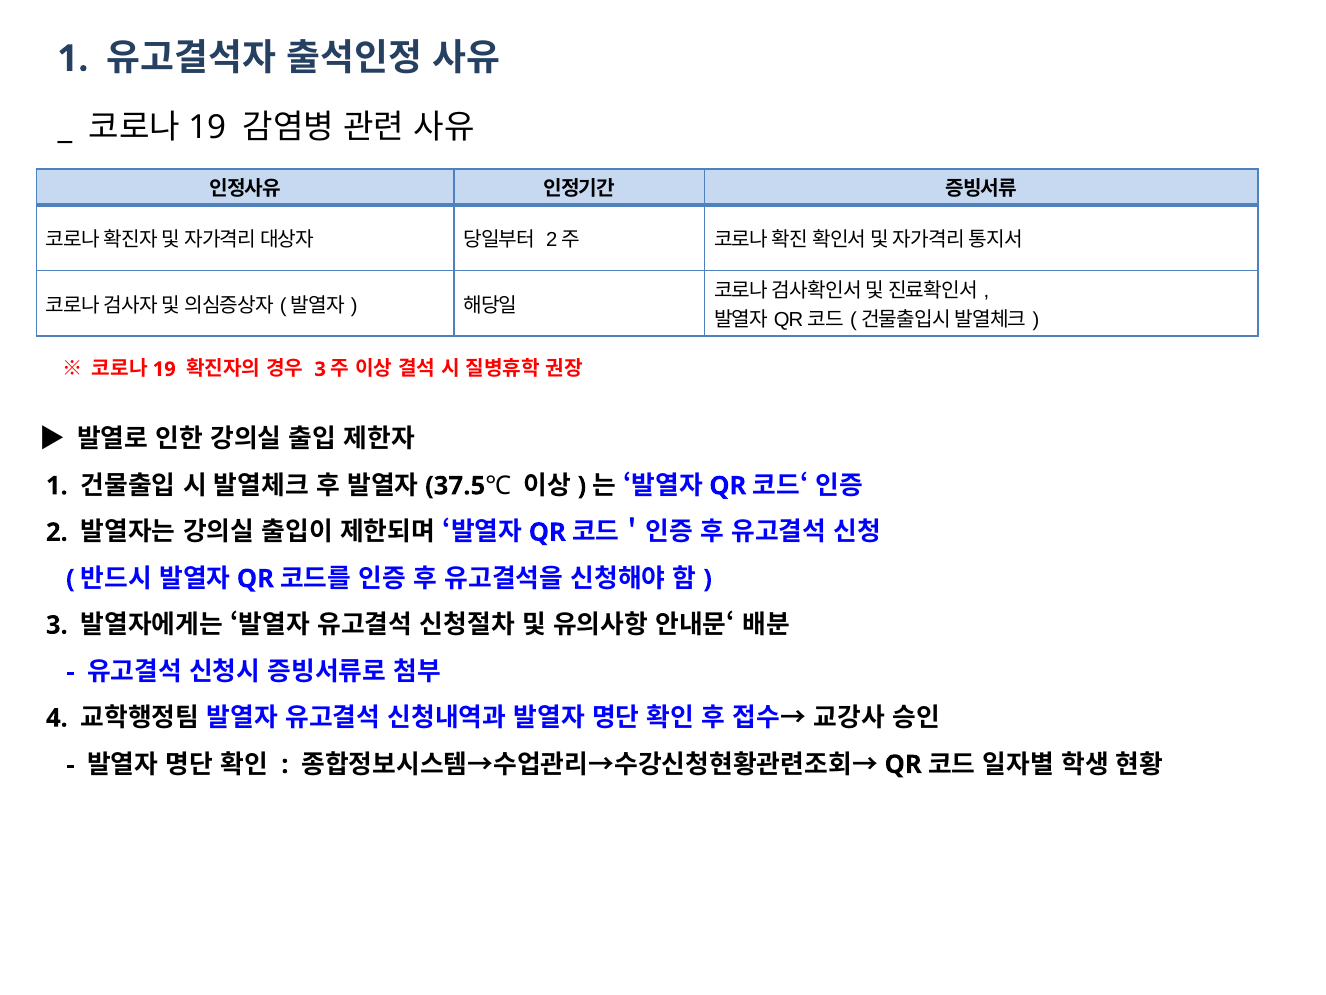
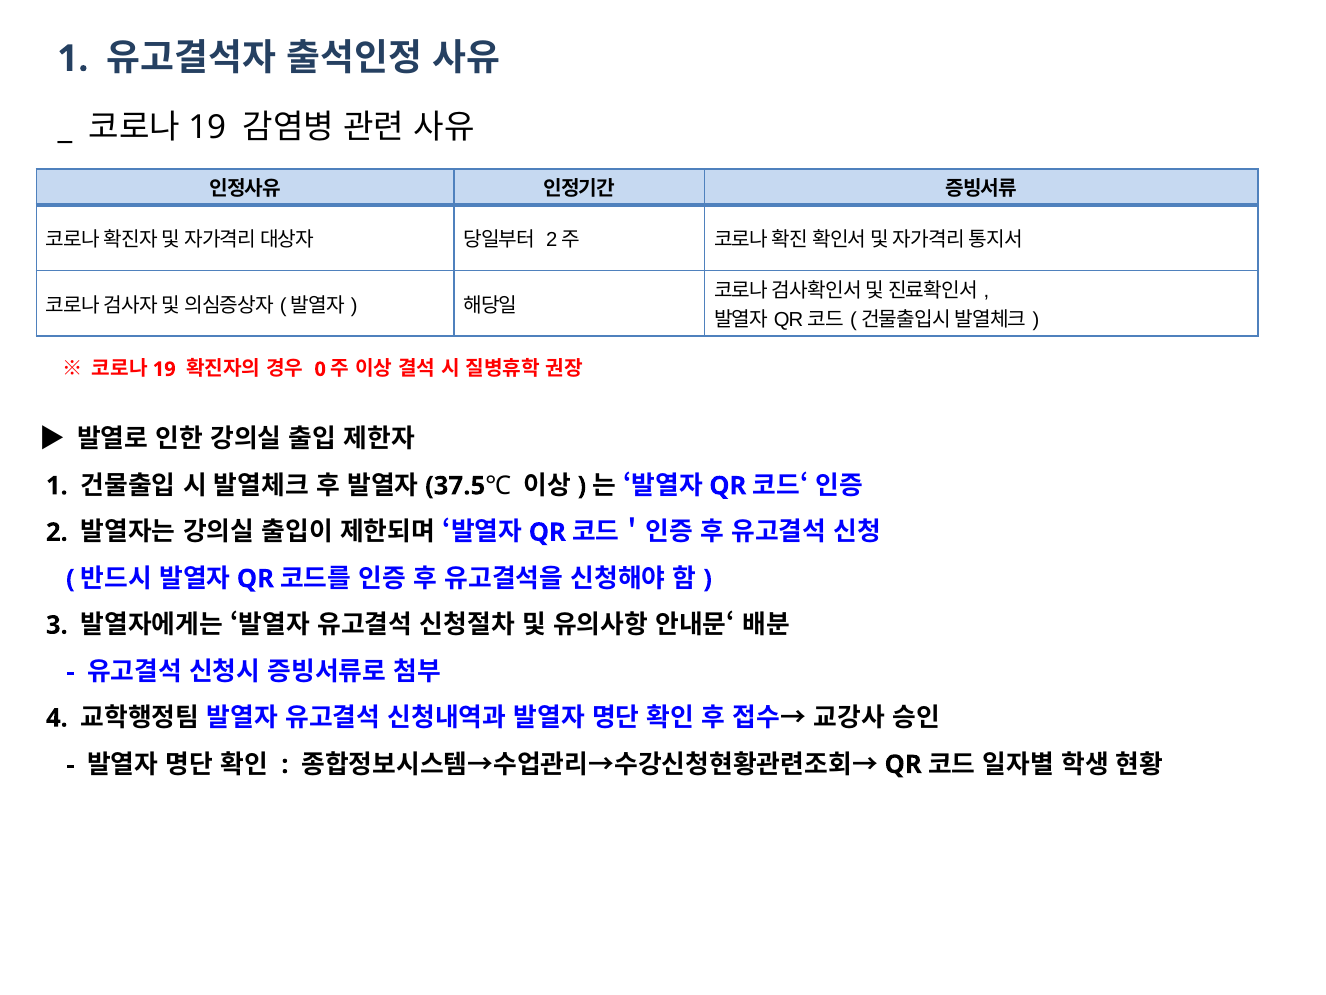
3 at (320, 369): 3 -> 0
